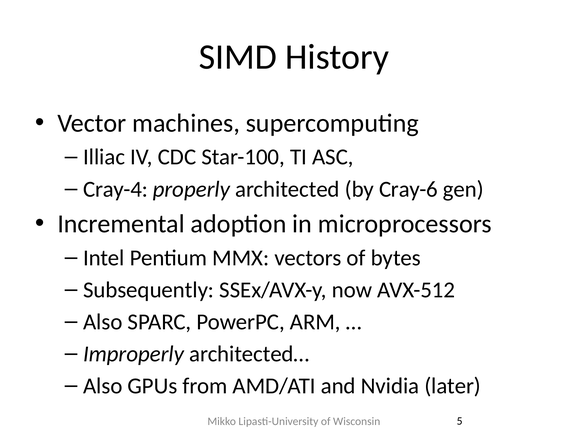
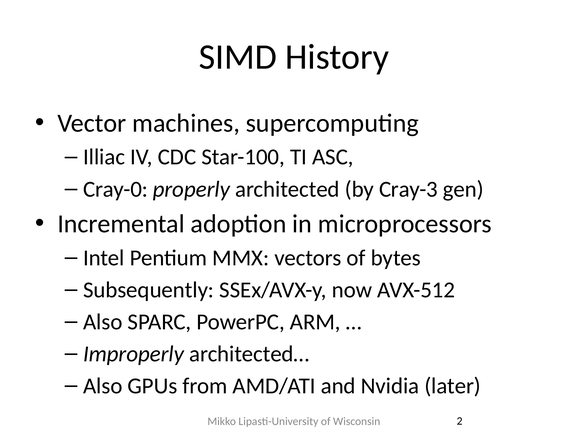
Cray-4: Cray-4 -> Cray-0
Cray-6: Cray-6 -> Cray-3
5: 5 -> 2
